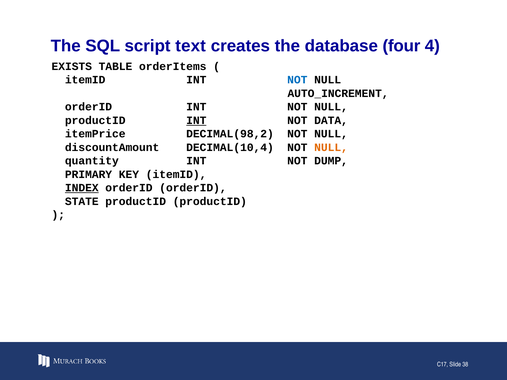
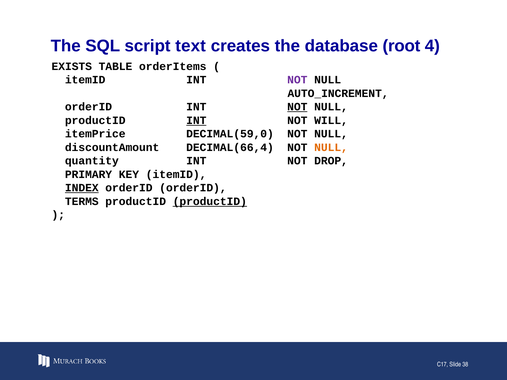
four: four -> root
NOT at (297, 80) colour: blue -> purple
NOT at (297, 107) underline: none -> present
DATA: DATA -> WILL
DECIMAL(98,2: DECIMAL(98,2 -> DECIMAL(59,0
DECIMAL(10,4: DECIMAL(10,4 -> DECIMAL(66,4
DUMP: DUMP -> DROP
STATE: STATE -> TERMS
productID at (210, 202) underline: none -> present
